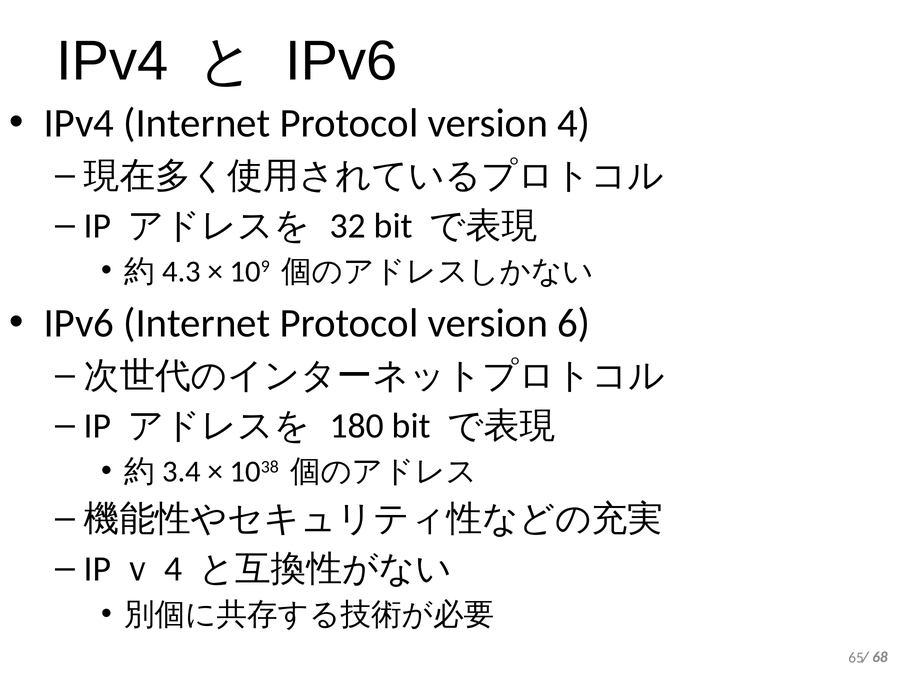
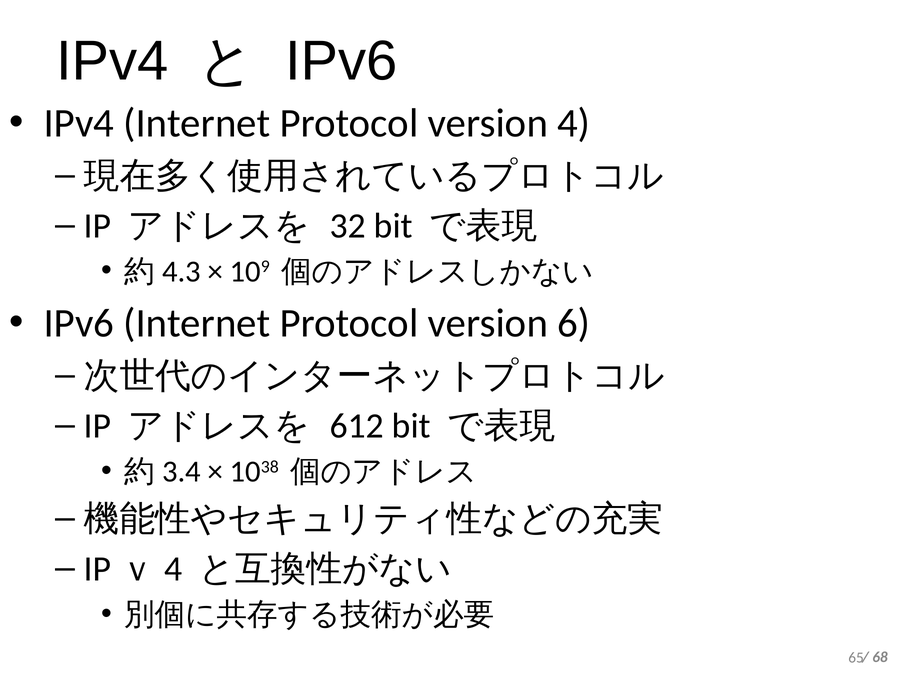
180: 180 -> 612
